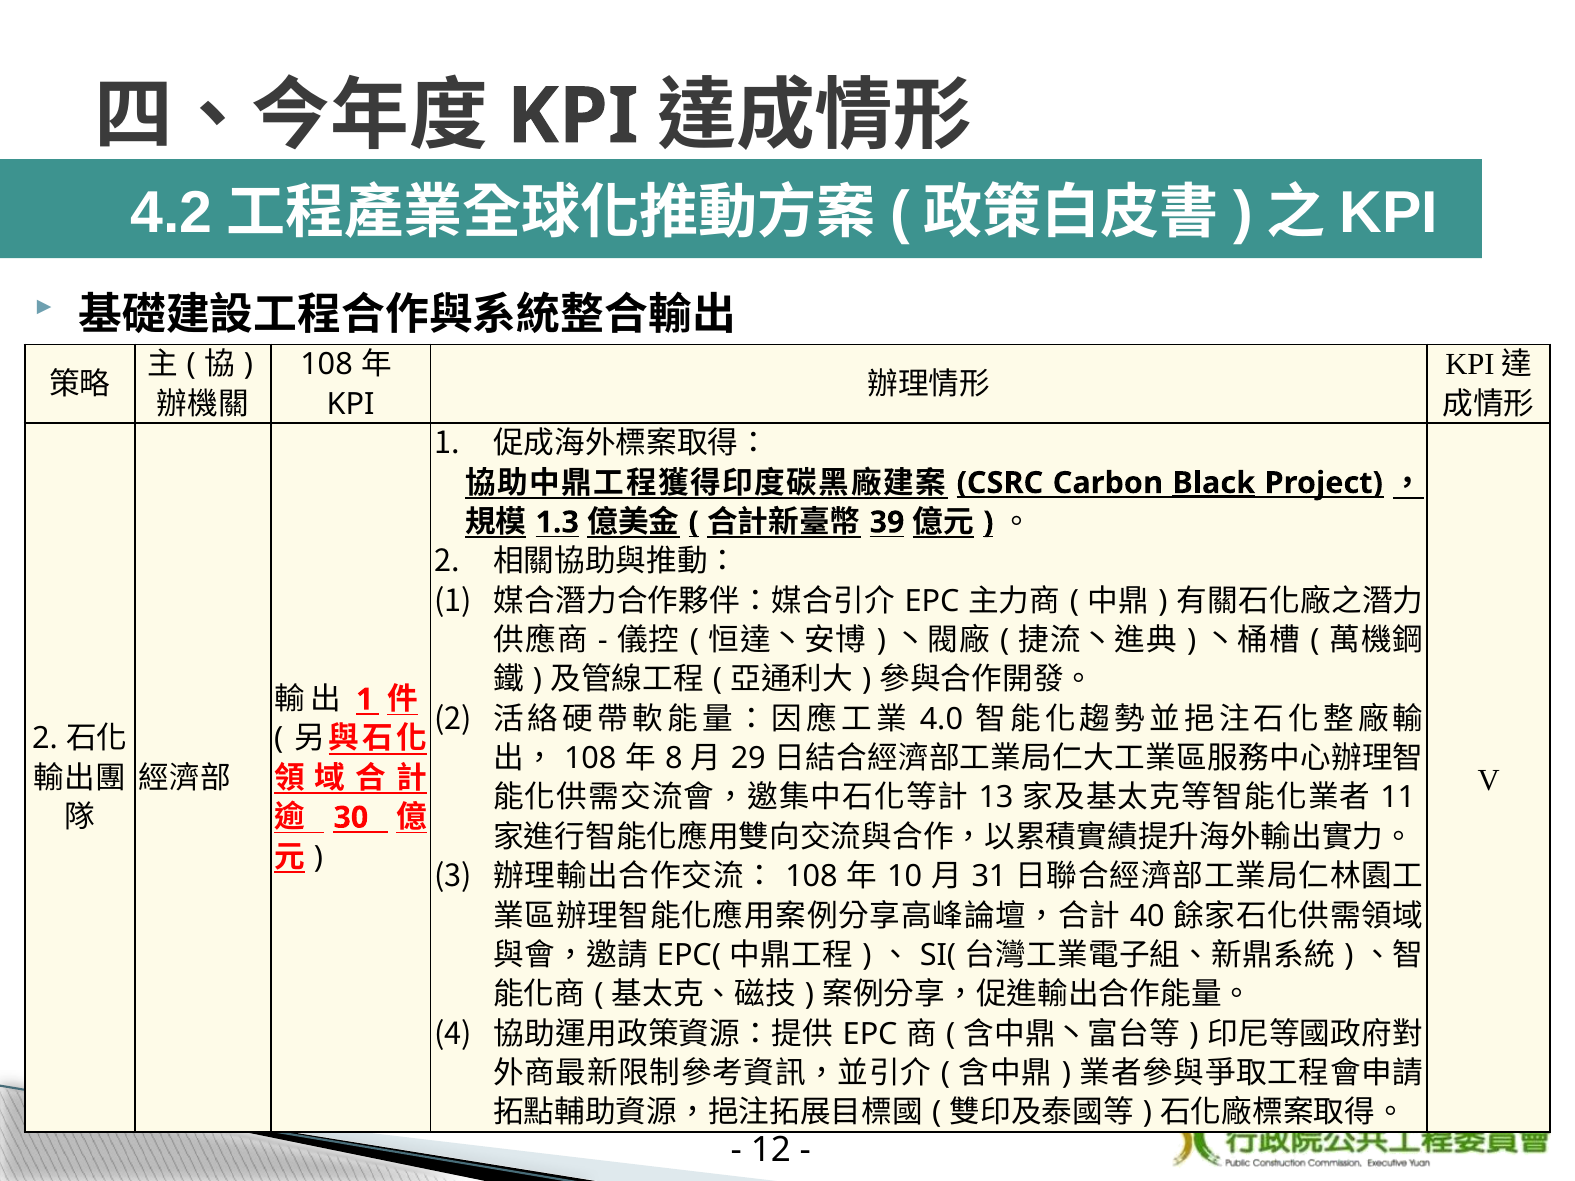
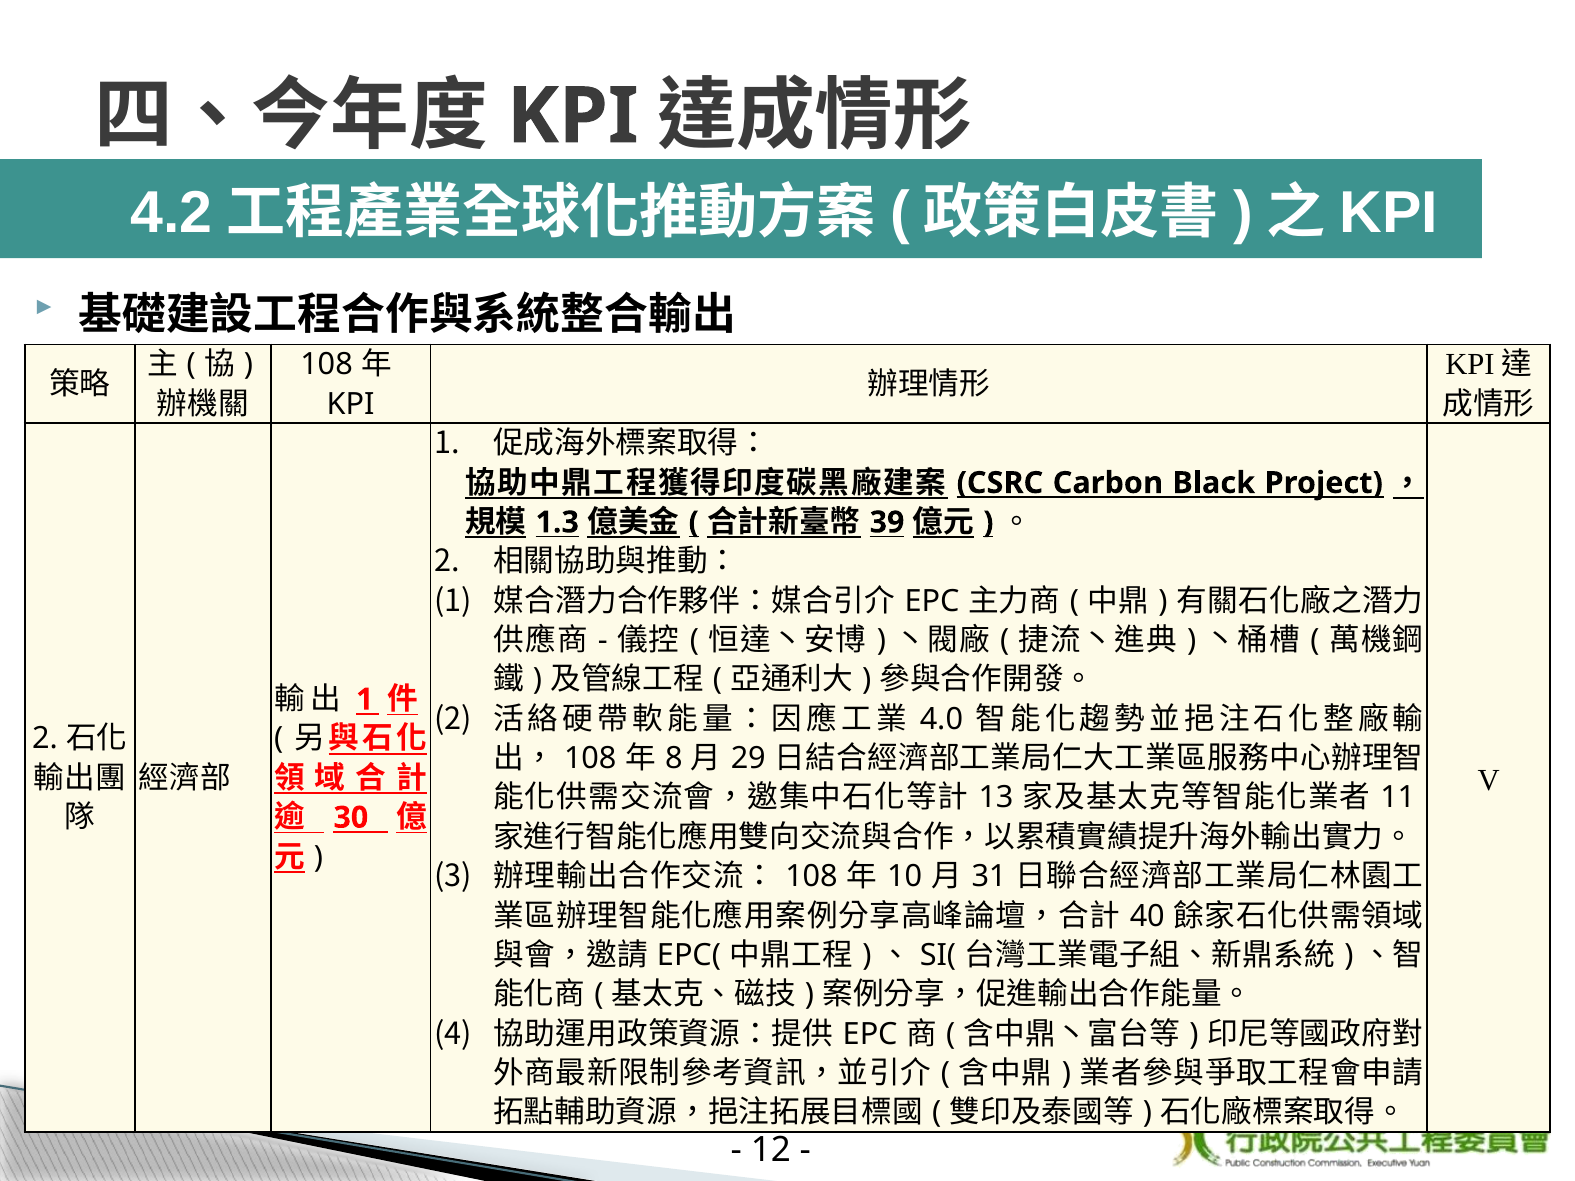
Black underline: present -> none
